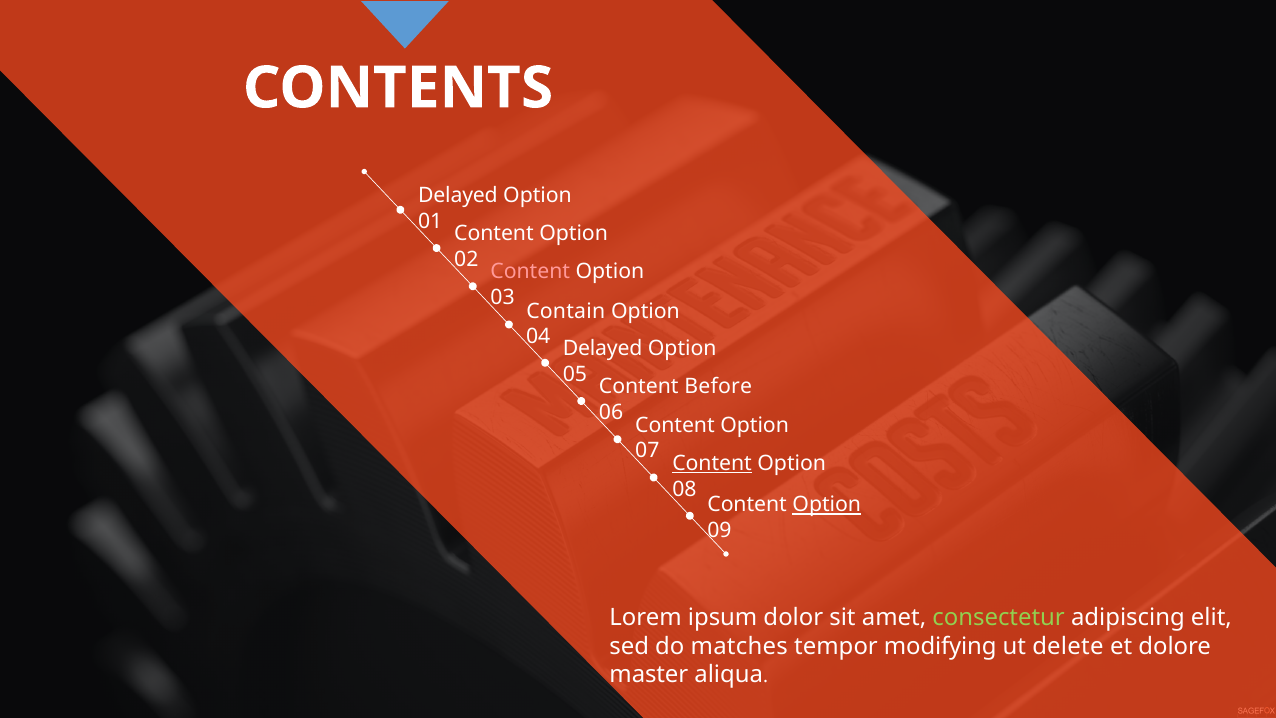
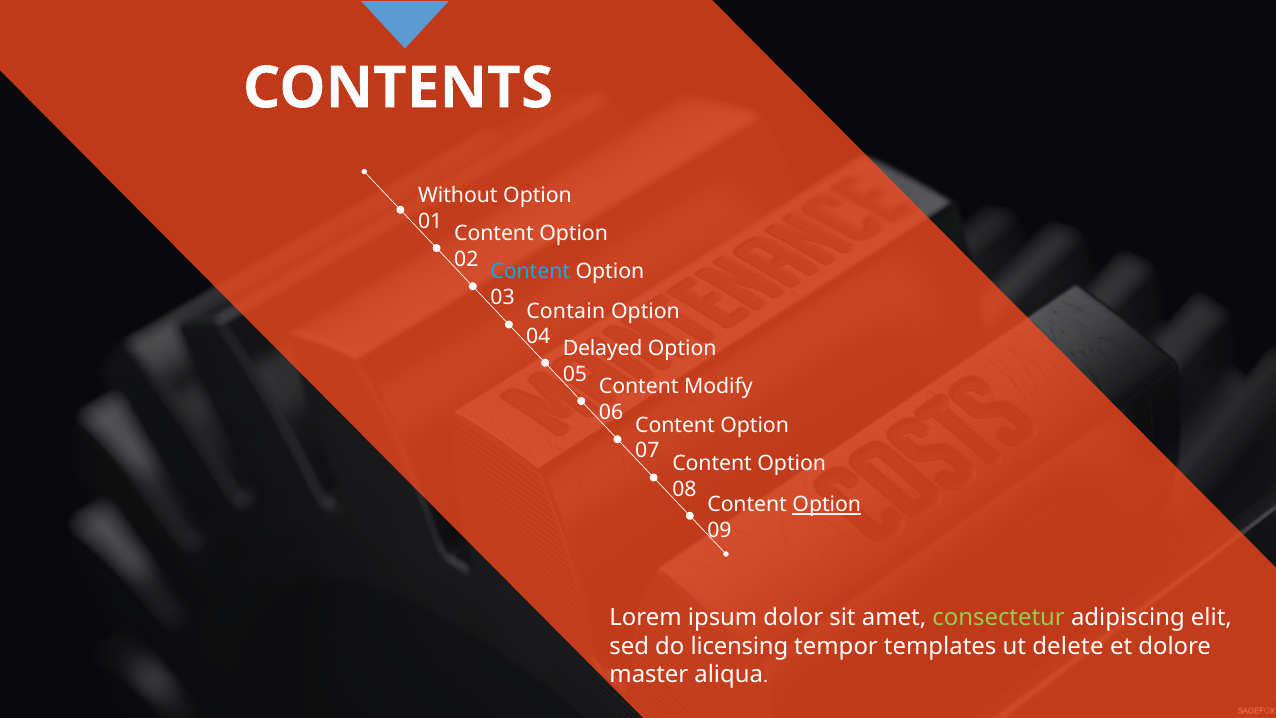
Delayed at (458, 196): Delayed -> Without
Content at (530, 272) colour: pink -> light blue
Before: Before -> Modify
Content at (712, 463) underline: present -> none
matches: matches -> licensing
modifying: modifying -> templates
